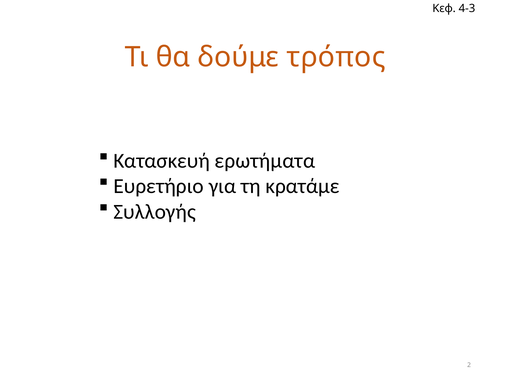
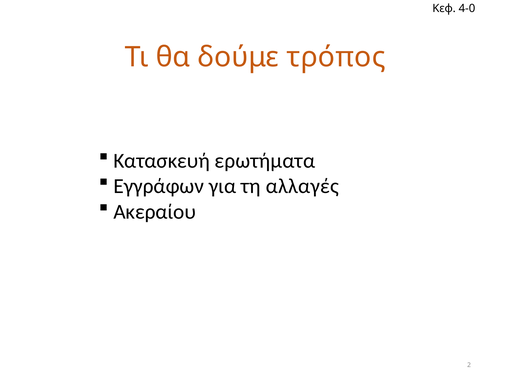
4-3: 4-3 -> 4-0
Ευρετήριο: Ευρετήριο -> Εγγράφων
κρατάμε: κρατάμε -> αλλαγές
Συλλογής: Συλλογής -> Ακεραίου
